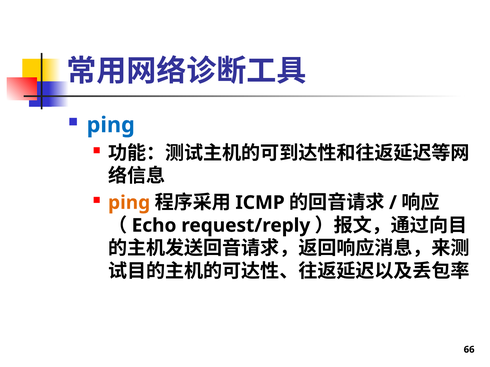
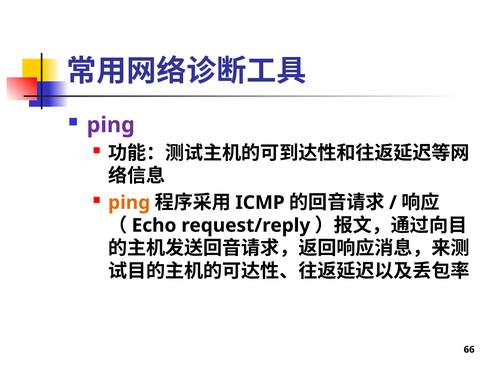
ping at (111, 125) colour: blue -> purple
